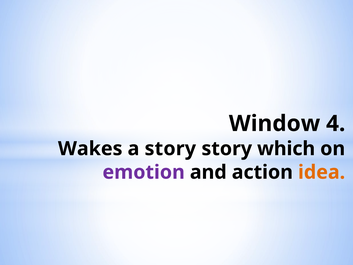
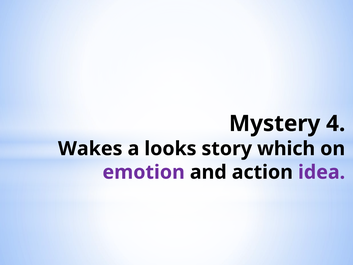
Window: Window -> Mystery
a story: story -> looks
idea colour: orange -> purple
